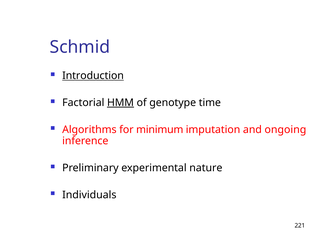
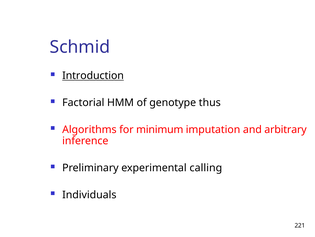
HMM underline: present -> none
time: time -> thus
ongoing: ongoing -> arbitrary
nature: nature -> calling
